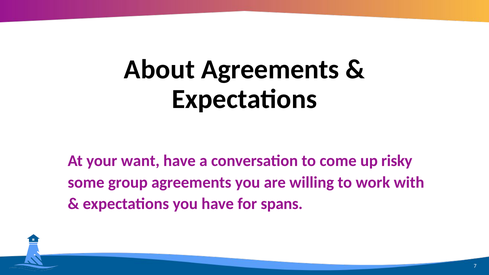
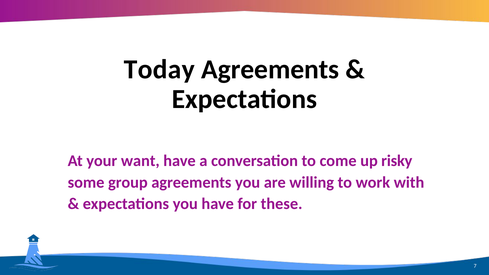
About: About -> Today
spans: spans -> these
